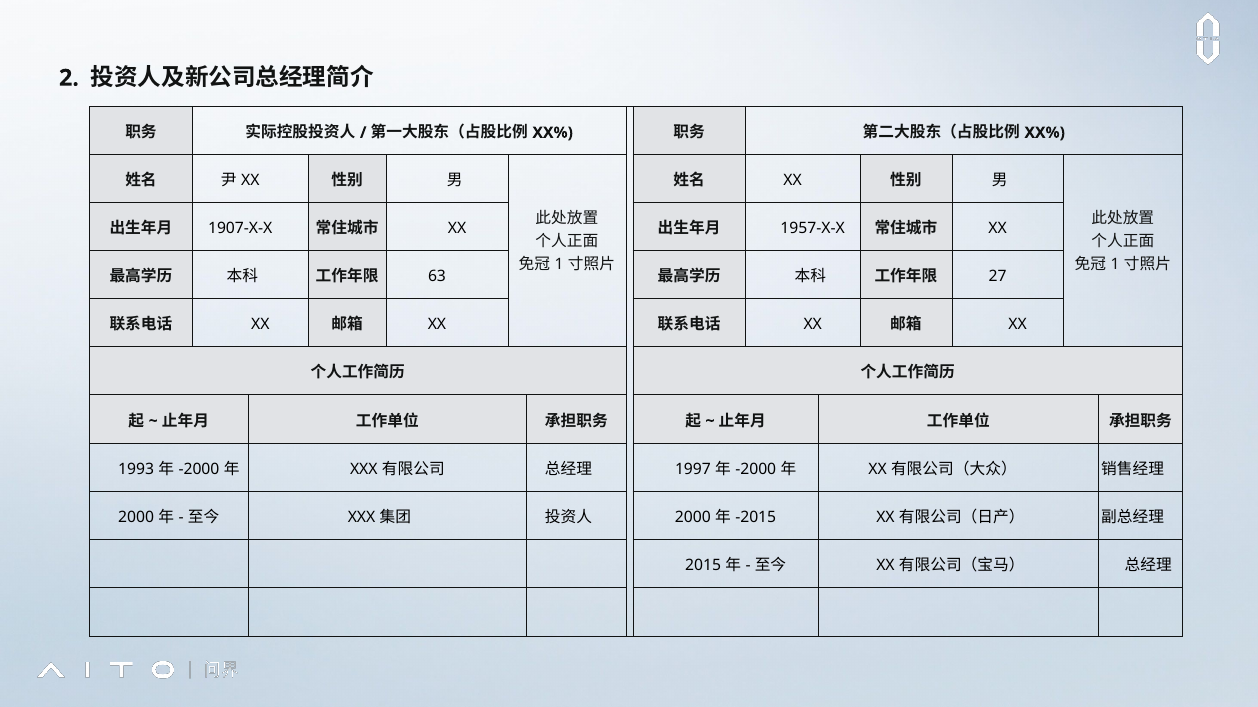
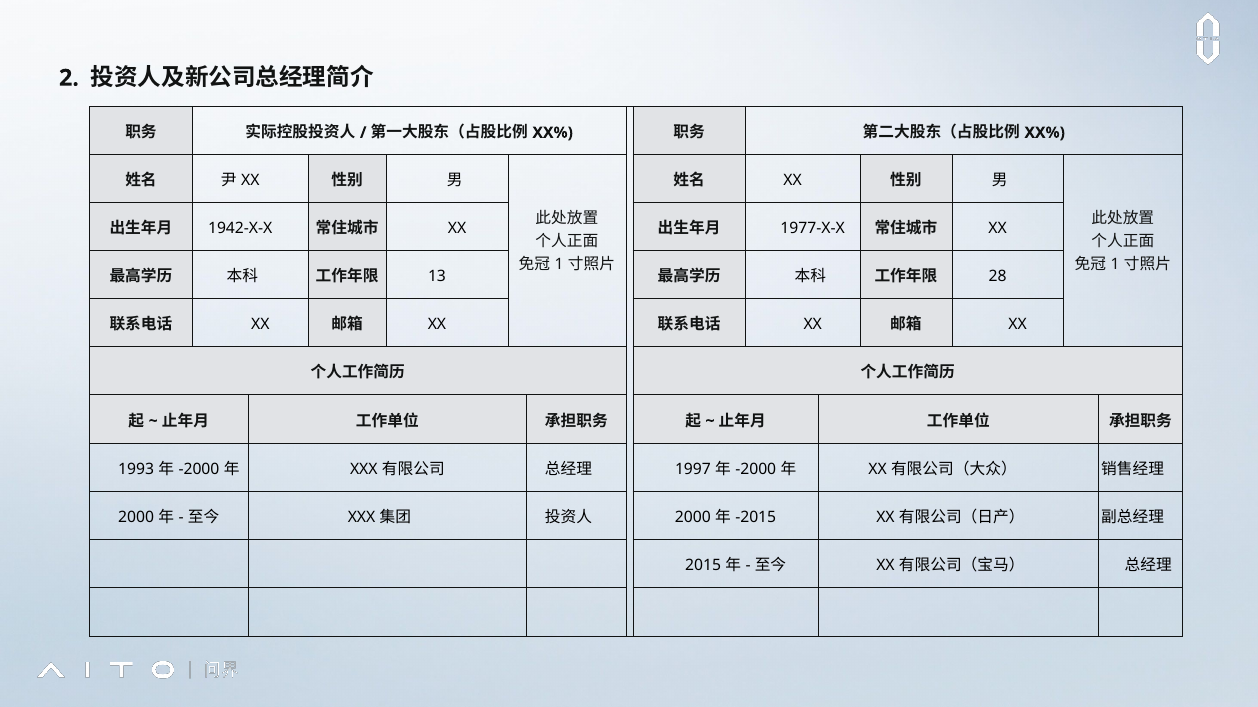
1907-X-X: 1907-X-X -> 1942-X-X
1957-X-X: 1957-X-X -> 1977-X-X
63: 63 -> 13
27: 27 -> 28
